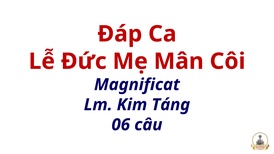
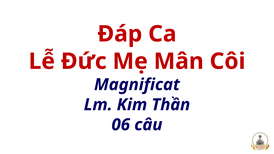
Táng: Táng -> Thần
